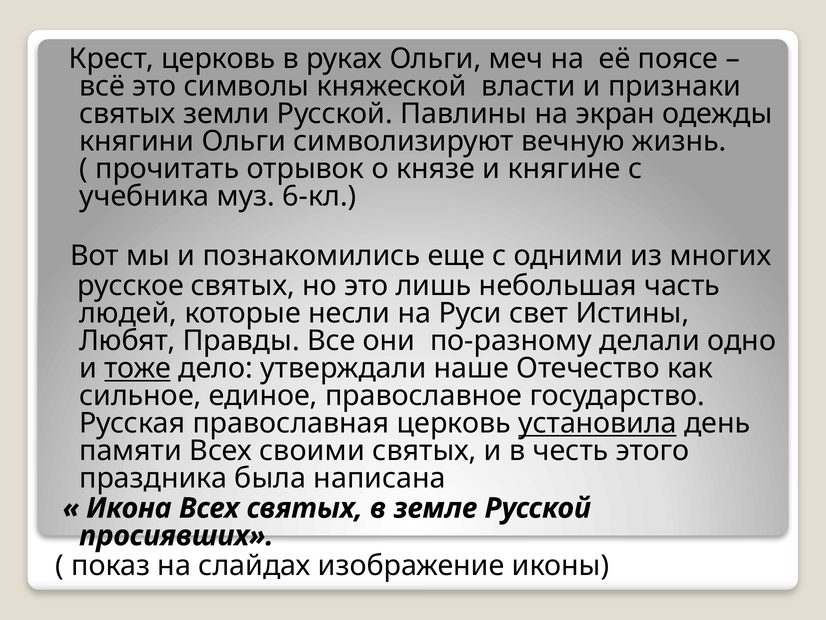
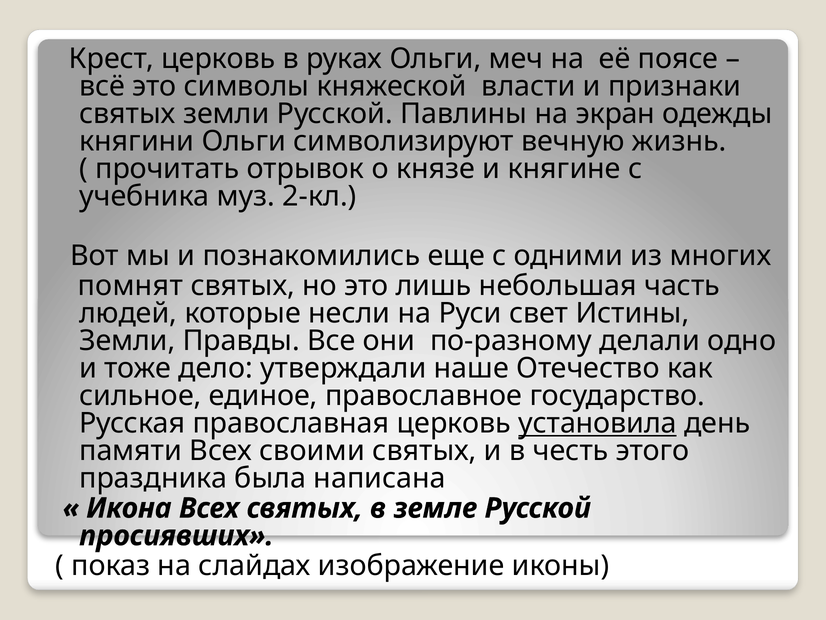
6-кл: 6-кл -> 2-кл
русское: русское -> помнят
Любят at (127, 341): Любят -> Земли
тоже underline: present -> none
